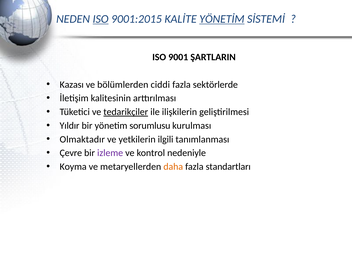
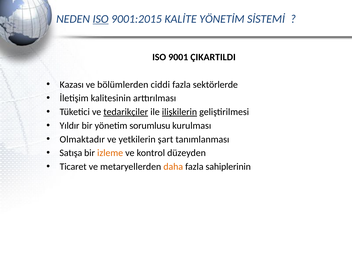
YÖNETİM underline: present -> none
ŞARTLARIN: ŞARTLARIN -> ÇIKARTILDI
ilişkilerin underline: none -> present
ilgili: ilgili -> şart
Çevre: Çevre -> Satışa
izleme colour: purple -> orange
nedeniyle: nedeniyle -> düzeyden
Koyma: Koyma -> Ticaret
standartları: standartları -> sahiplerinin
